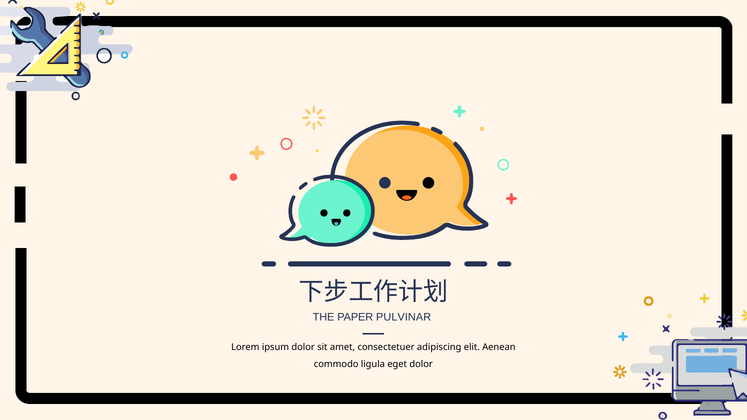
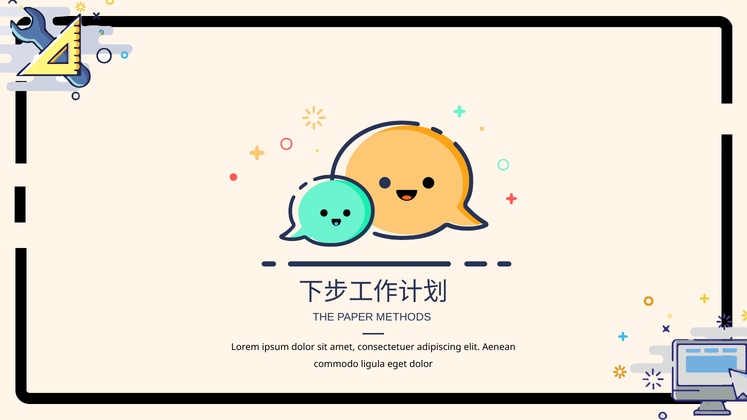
PULVINAR: PULVINAR -> METHODS
